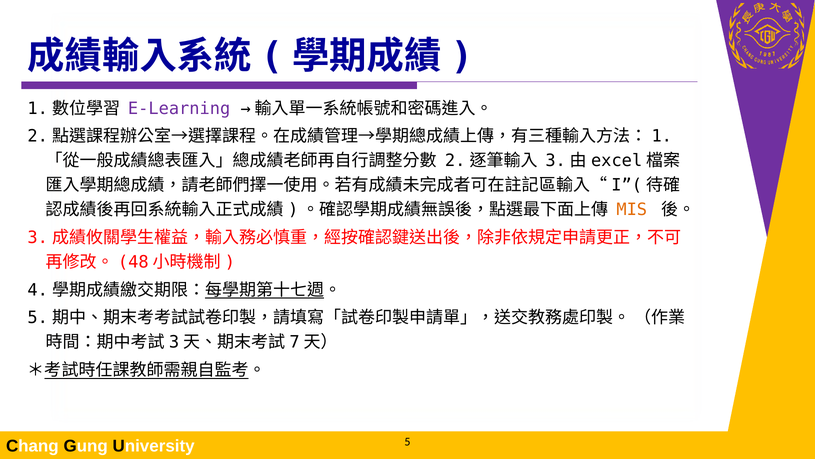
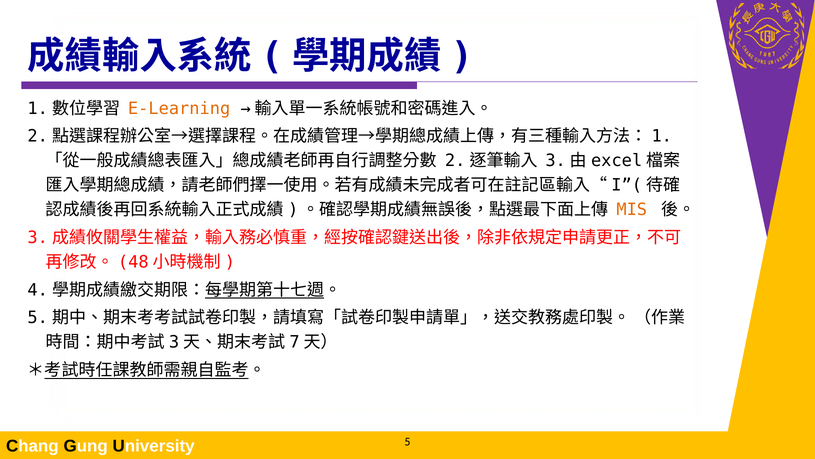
E‐Learning colour: purple -> orange
